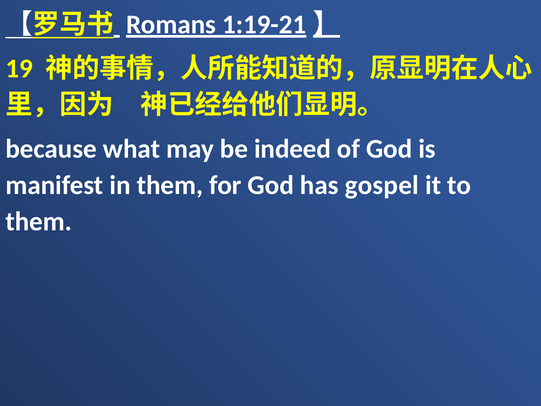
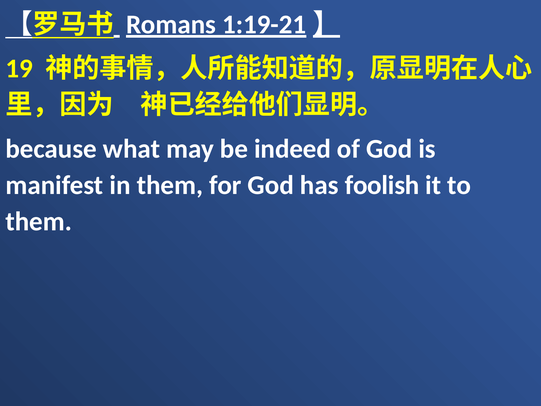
gospel: gospel -> foolish
